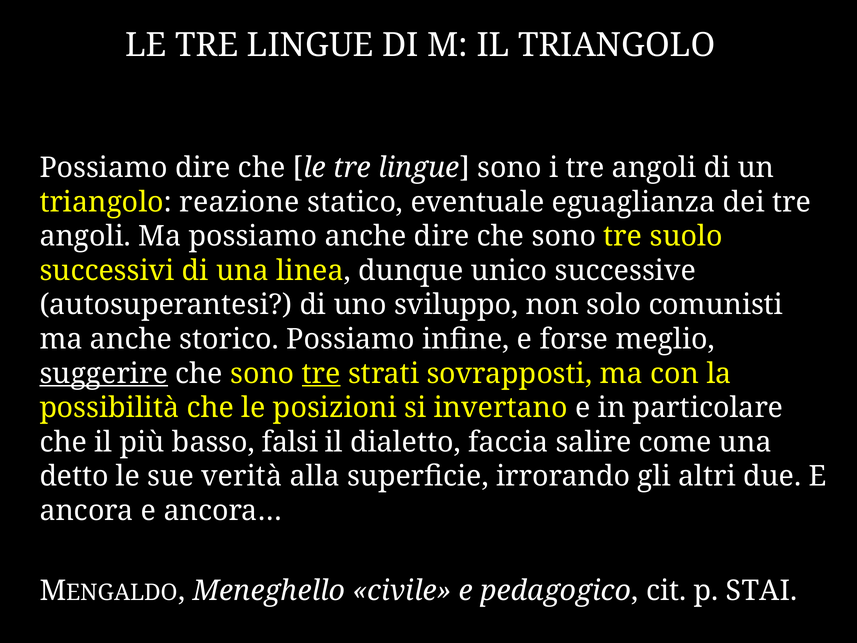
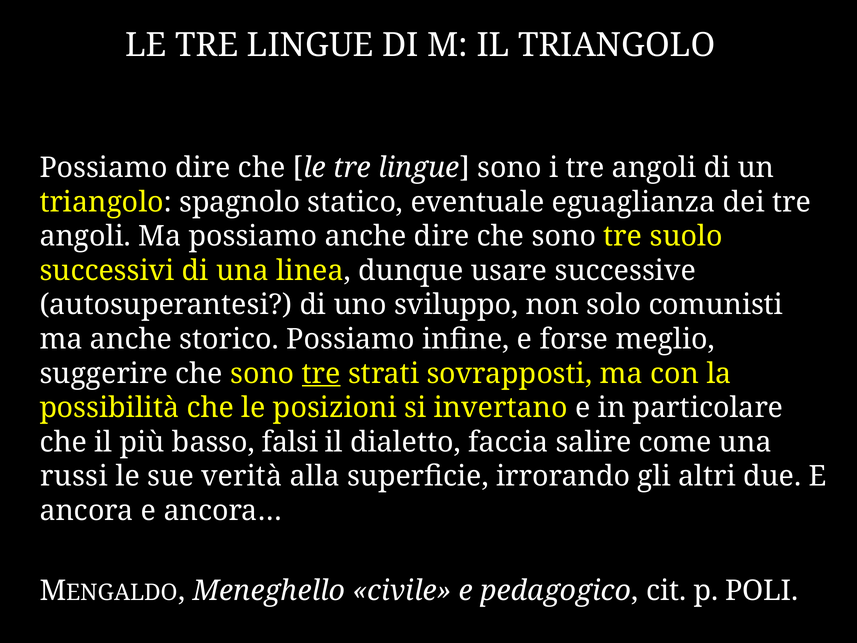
reazione: reazione -> spagnolo
unico: unico -> usare
suggerire underline: present -> none
detto: detto -> russi
STAI: STAI -> POLI
